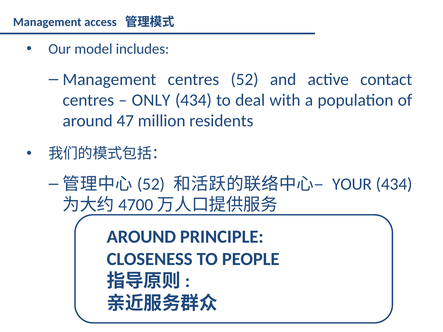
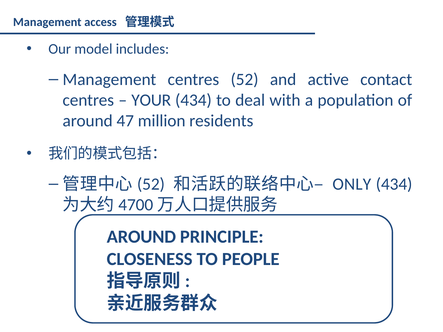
ONLY: ONLY -> YOUR
YOUR: YOUR -> ONLY
